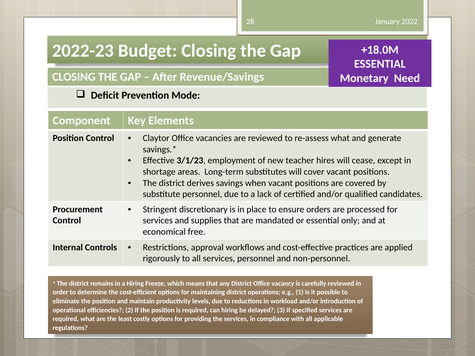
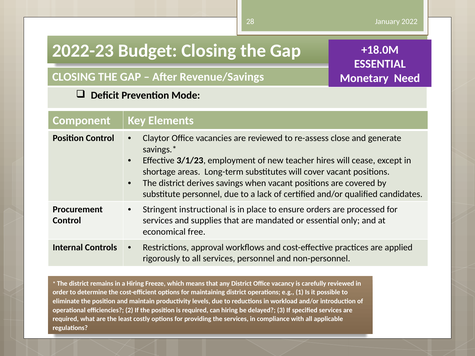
re-assess what: what -> close
discretionary: discretionary -> instructional
